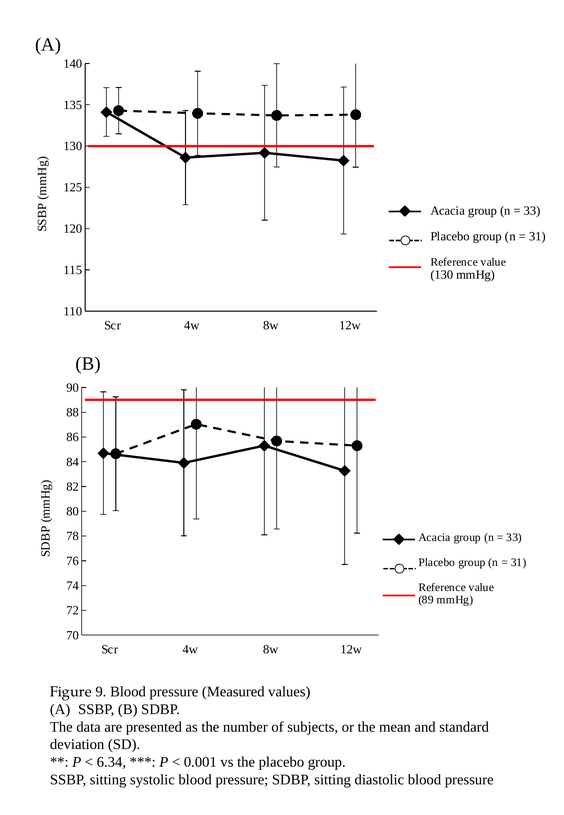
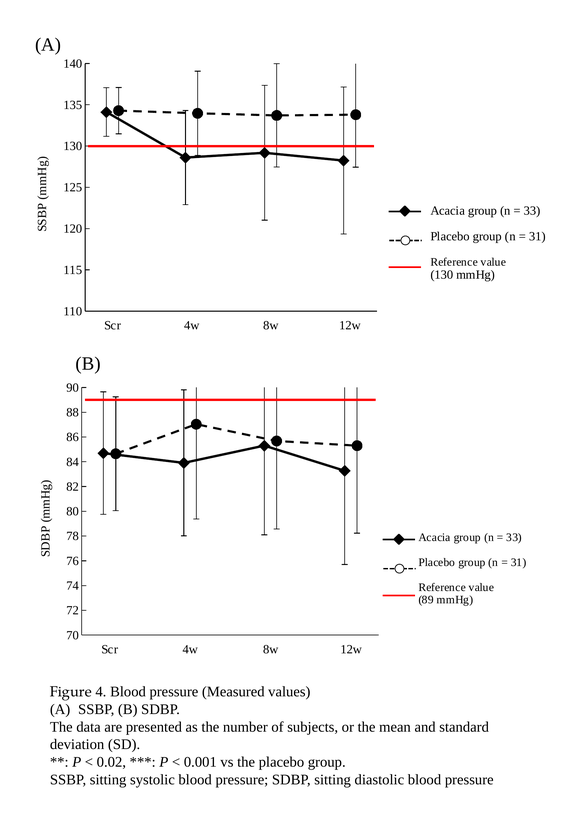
9: 9 -> 4
6.34: 6.34 -> 0.02
